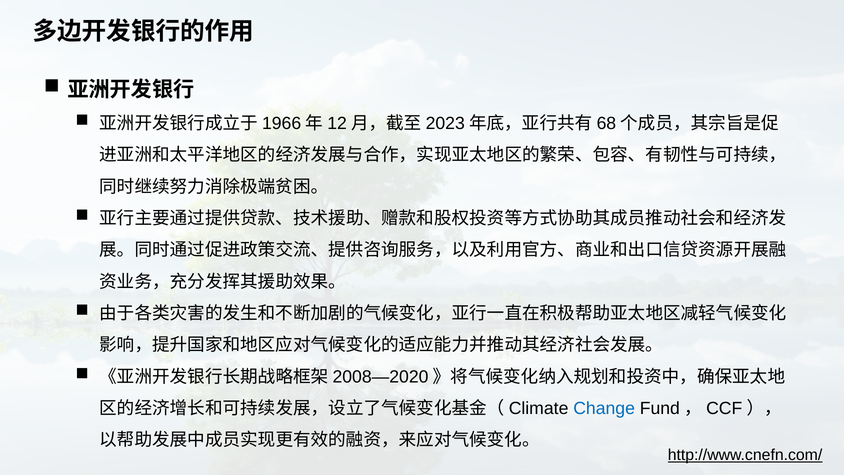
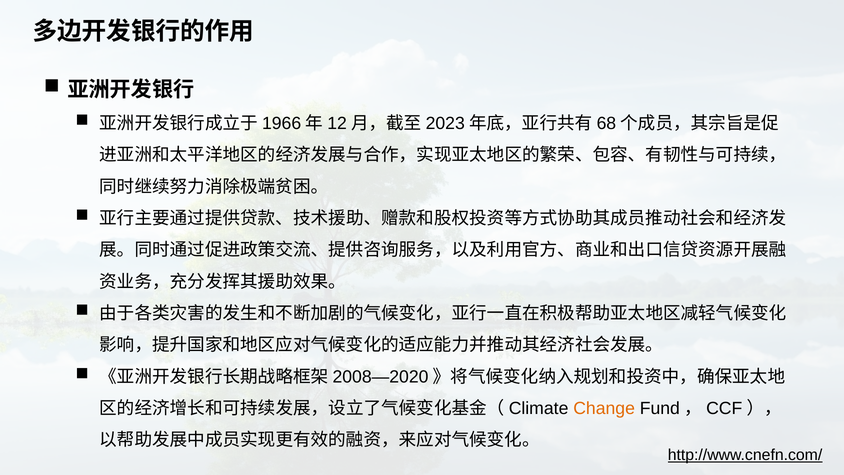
Change colour: blue -> orange
